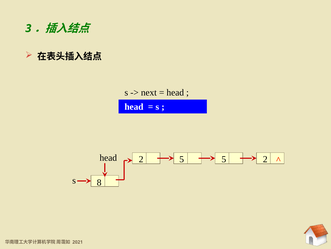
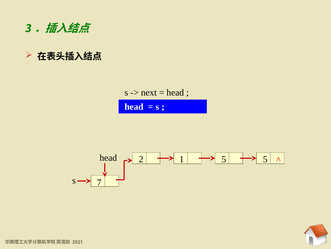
head 5: 5 -> 1
5 2: 2 -> 5
8: 8 -> 7
